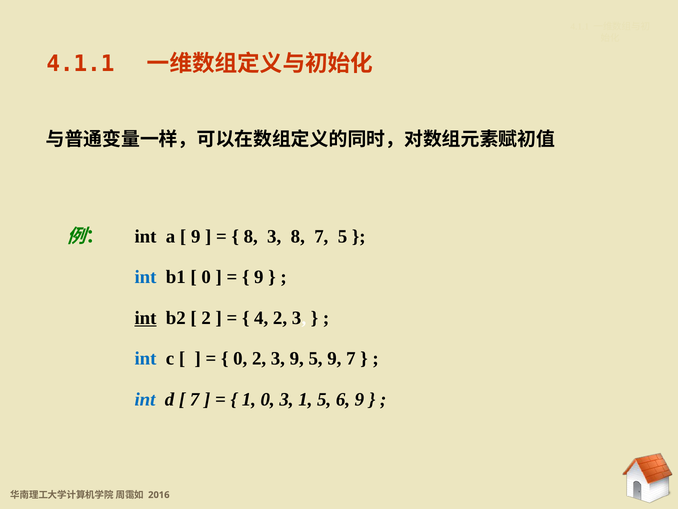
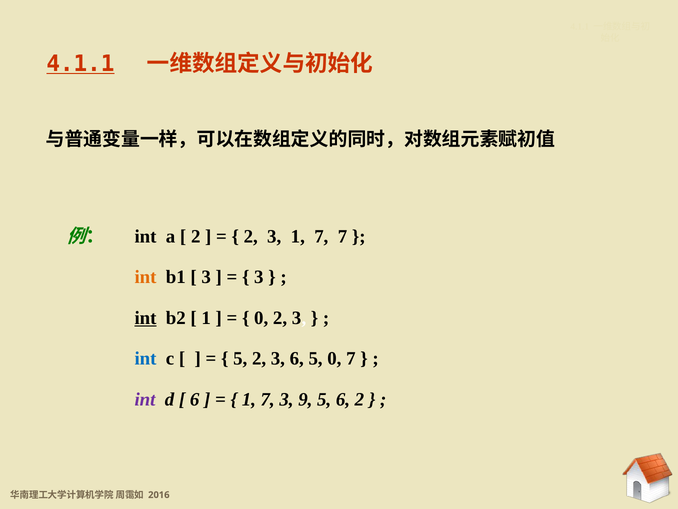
4.1.1 at (80, 64) underline: none -> present
9 at (196, 236): 9 -> 2
8 at (251, 236): 8 -> 2
3 8: 8 -> 1
7 5: 5 -> 7
int at (145, 277) colour: blue -> orange
0 at (206, 277): 0 -> 3
9 at (259, 277): 9 -> 3
2 at (206, 318): 2 -> 1
4 at (261, 318): 4 -> 0
0 at (240, 358): 0 -> 5
3 9: 9 -> 6
5 9: 9 -> 0
int at (145, 399) colour: blue -> purple
7 at (195, 399): 7 -> 6
0 at (268, 399): 0 -> 7
3 1: 1 -> 9
6 9: 9 -> 2
